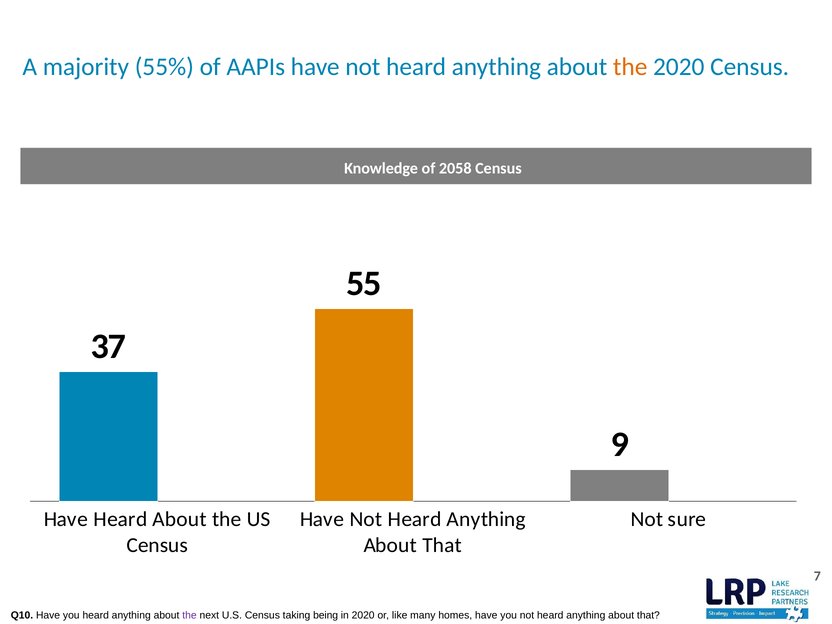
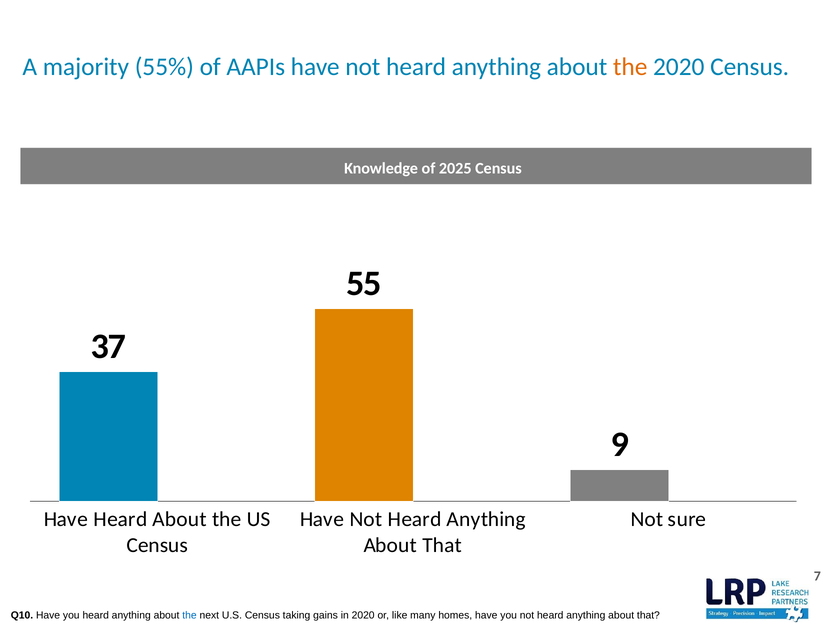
2058: 2058 -> 2025
the at (189, 615) colour: purple -> blue
being: being -> gains
